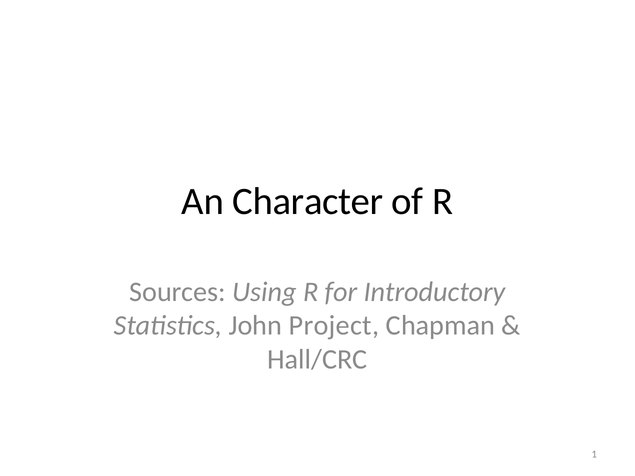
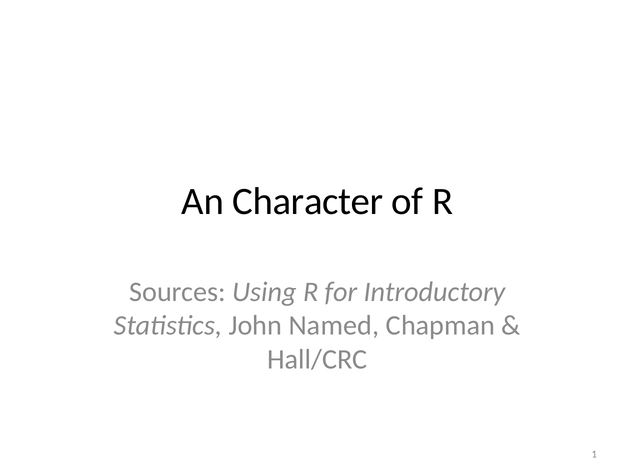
Project: Project -> Named
